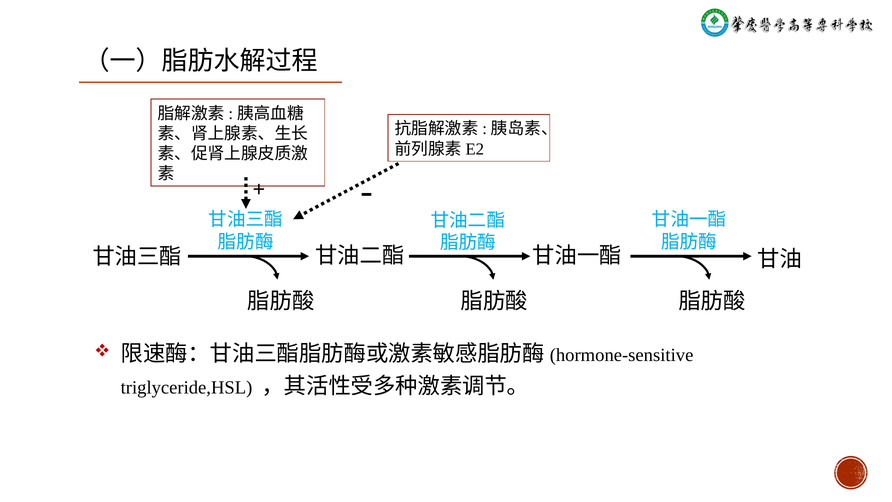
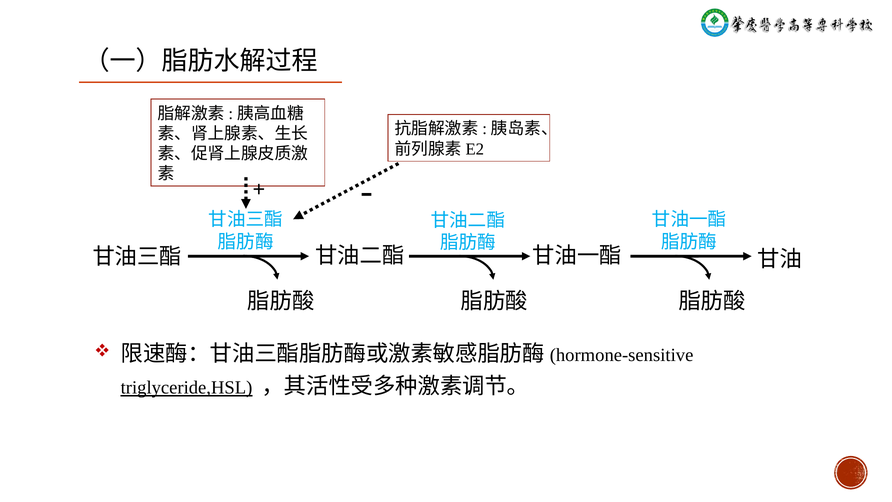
triglyceride,HSL underline: none -> present
